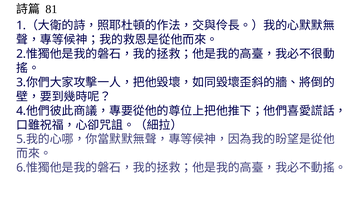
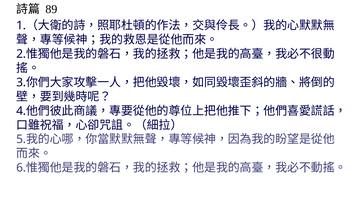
81: 81 -> 89
